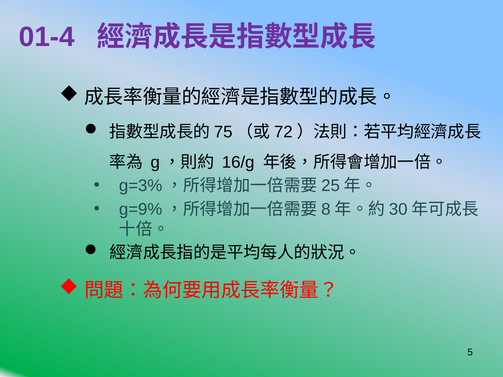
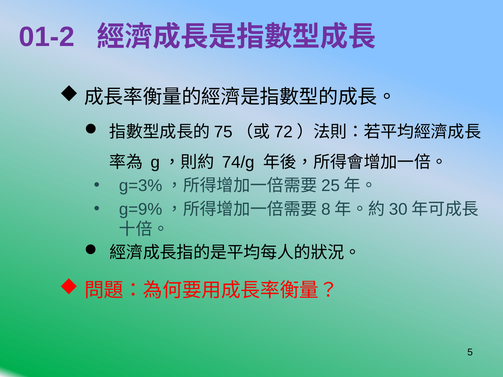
01-4: 01-4 -> 01-2
16/g: 16/g -> 74/g
